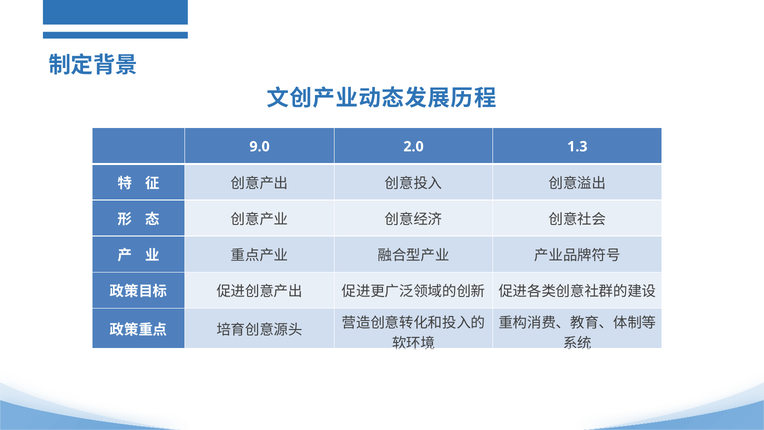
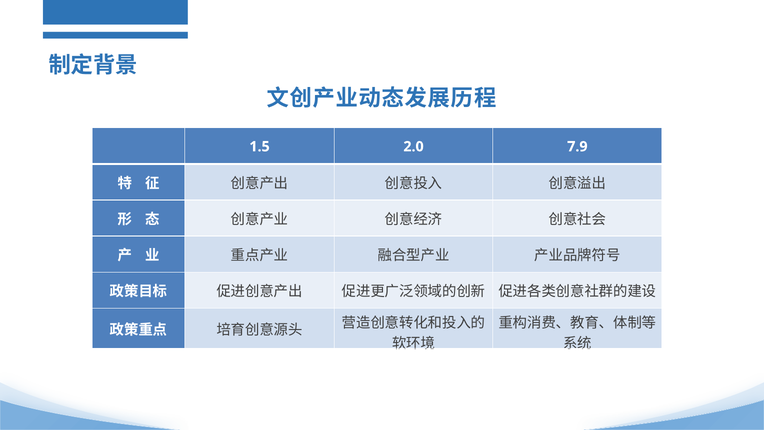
9.0: 9.0 -> 1.5
1.3: 1.3 -> 7.9
